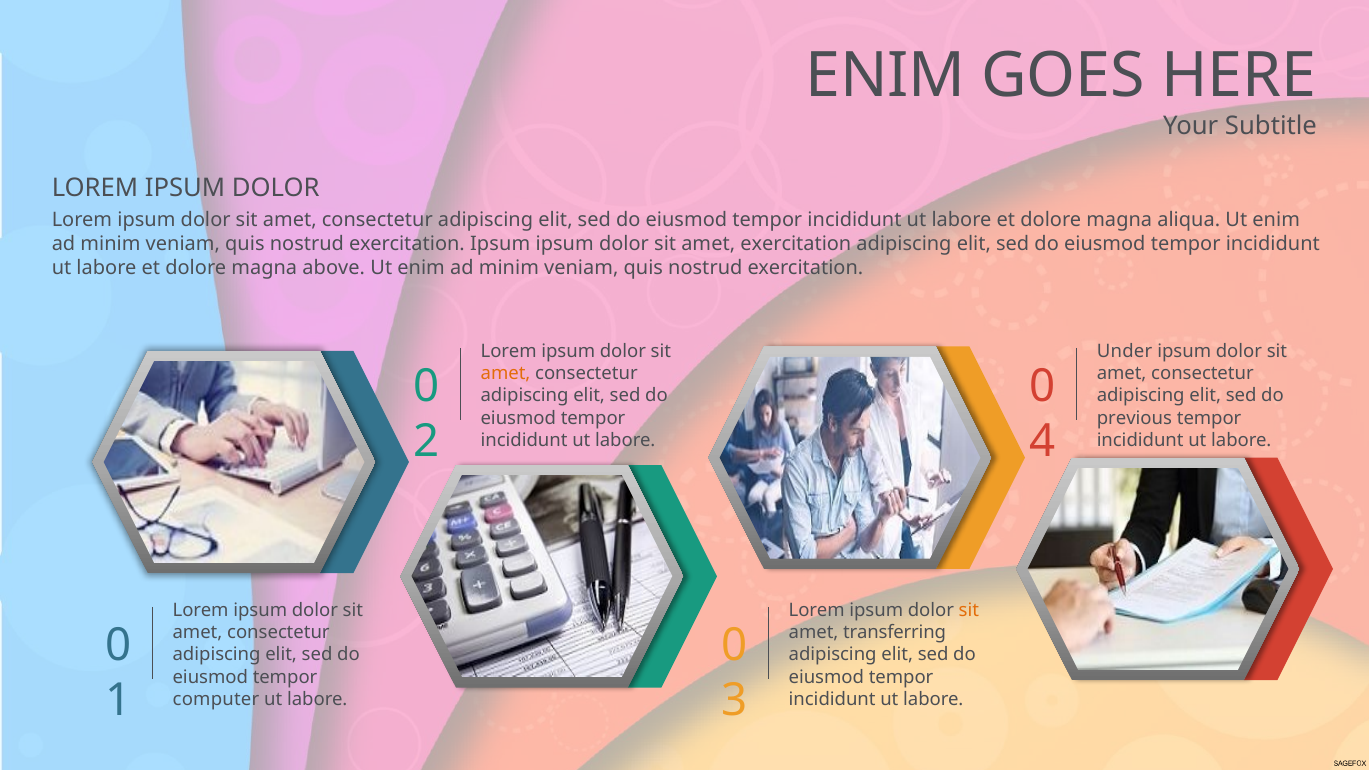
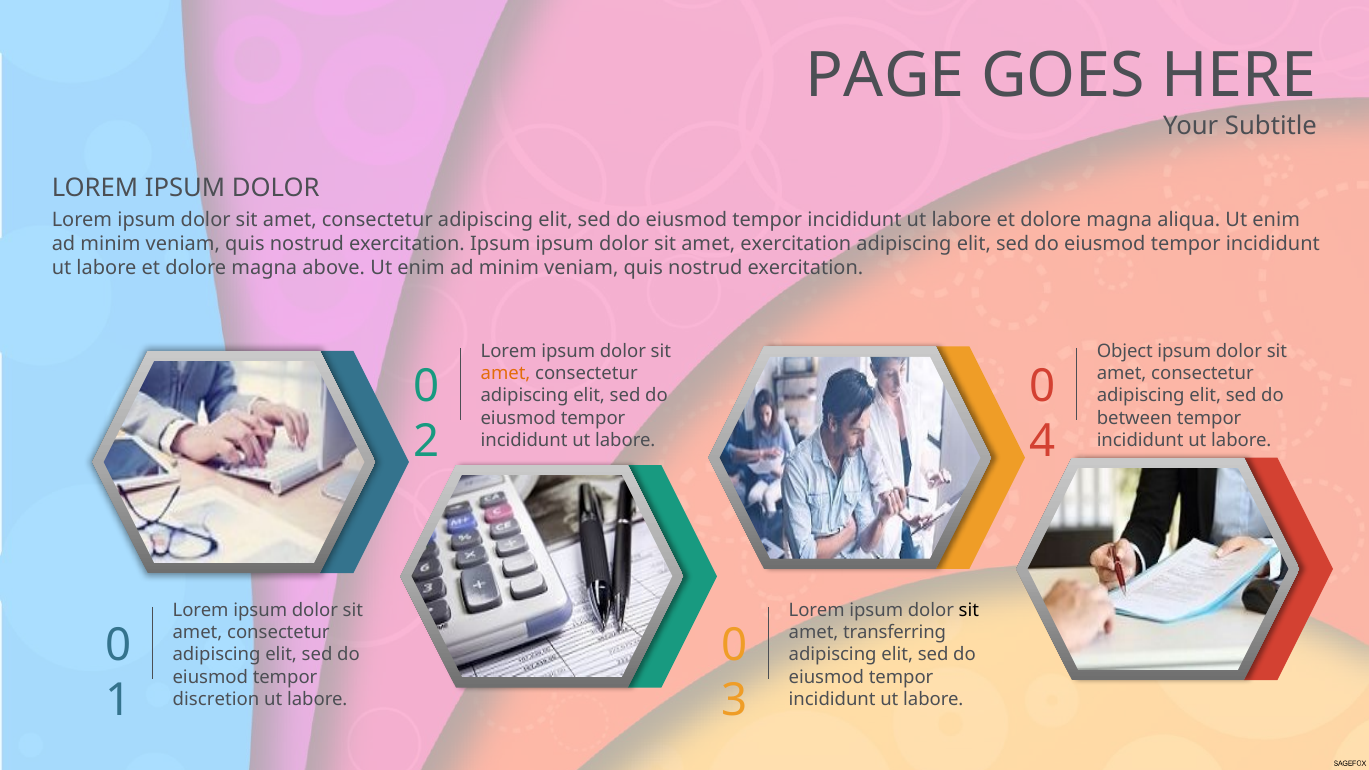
ENIM at (886, 76): ENIM -> PAGE
Under: Under -> Object
previous: previous -> between
sit at (969, 610) colour: orange -> black
computer: computer -> discretion
